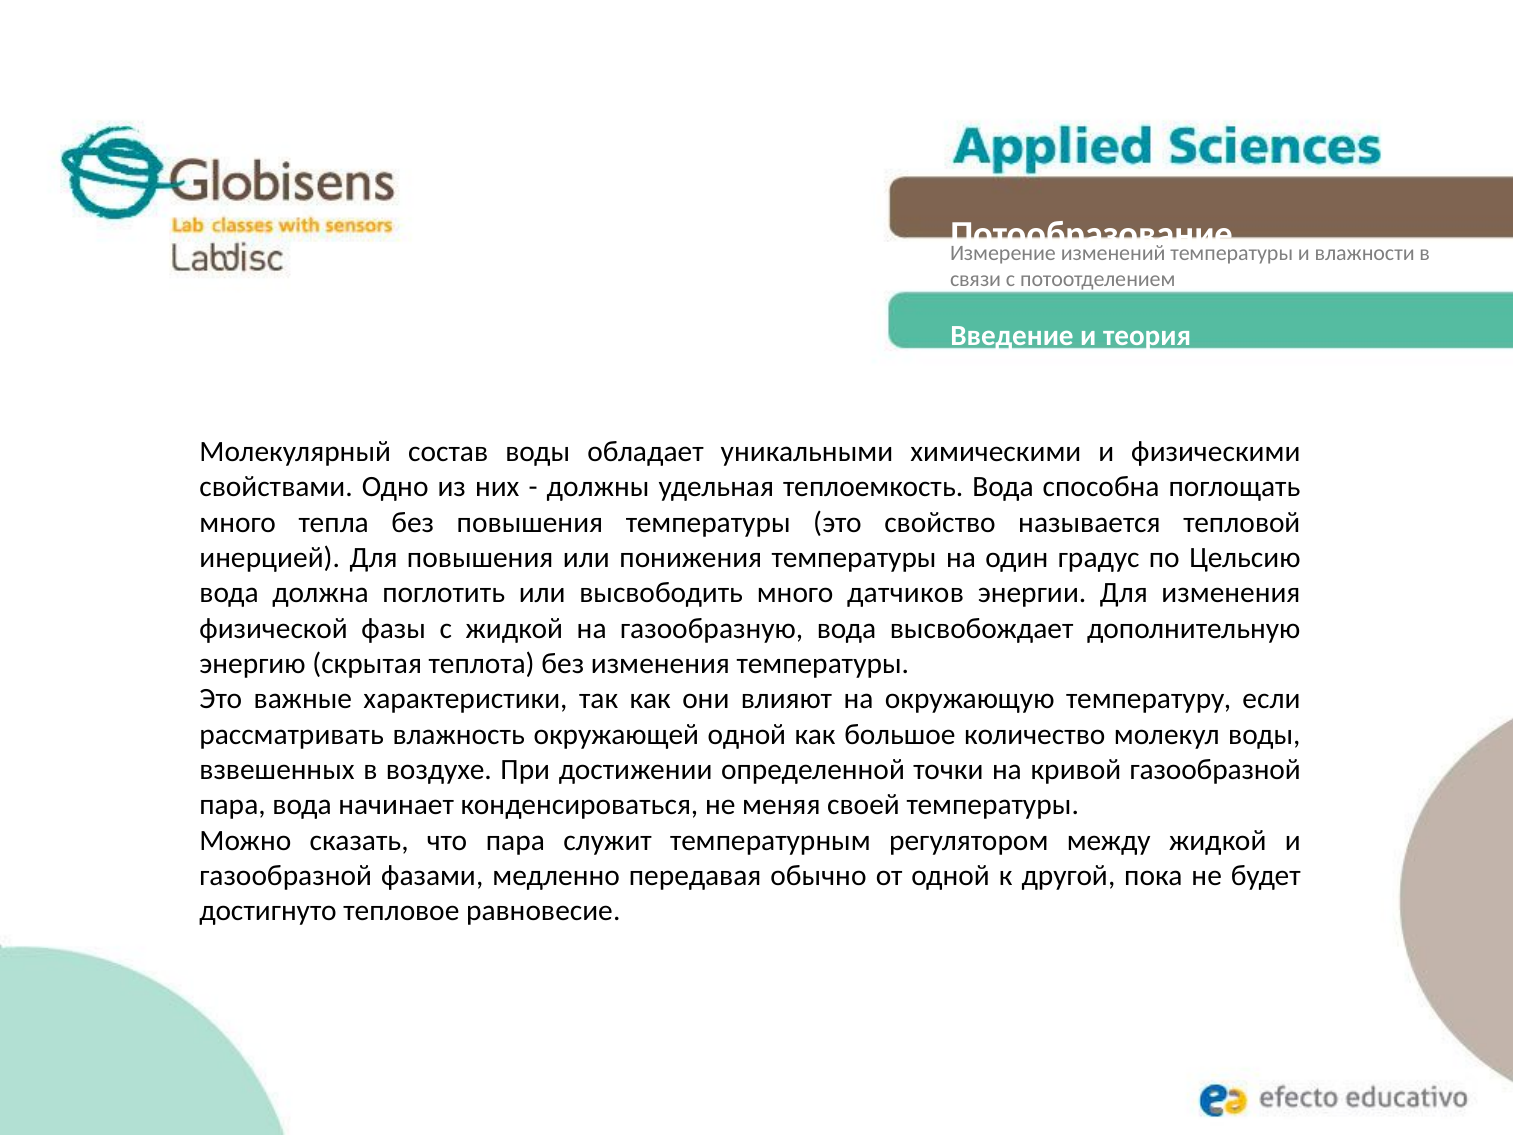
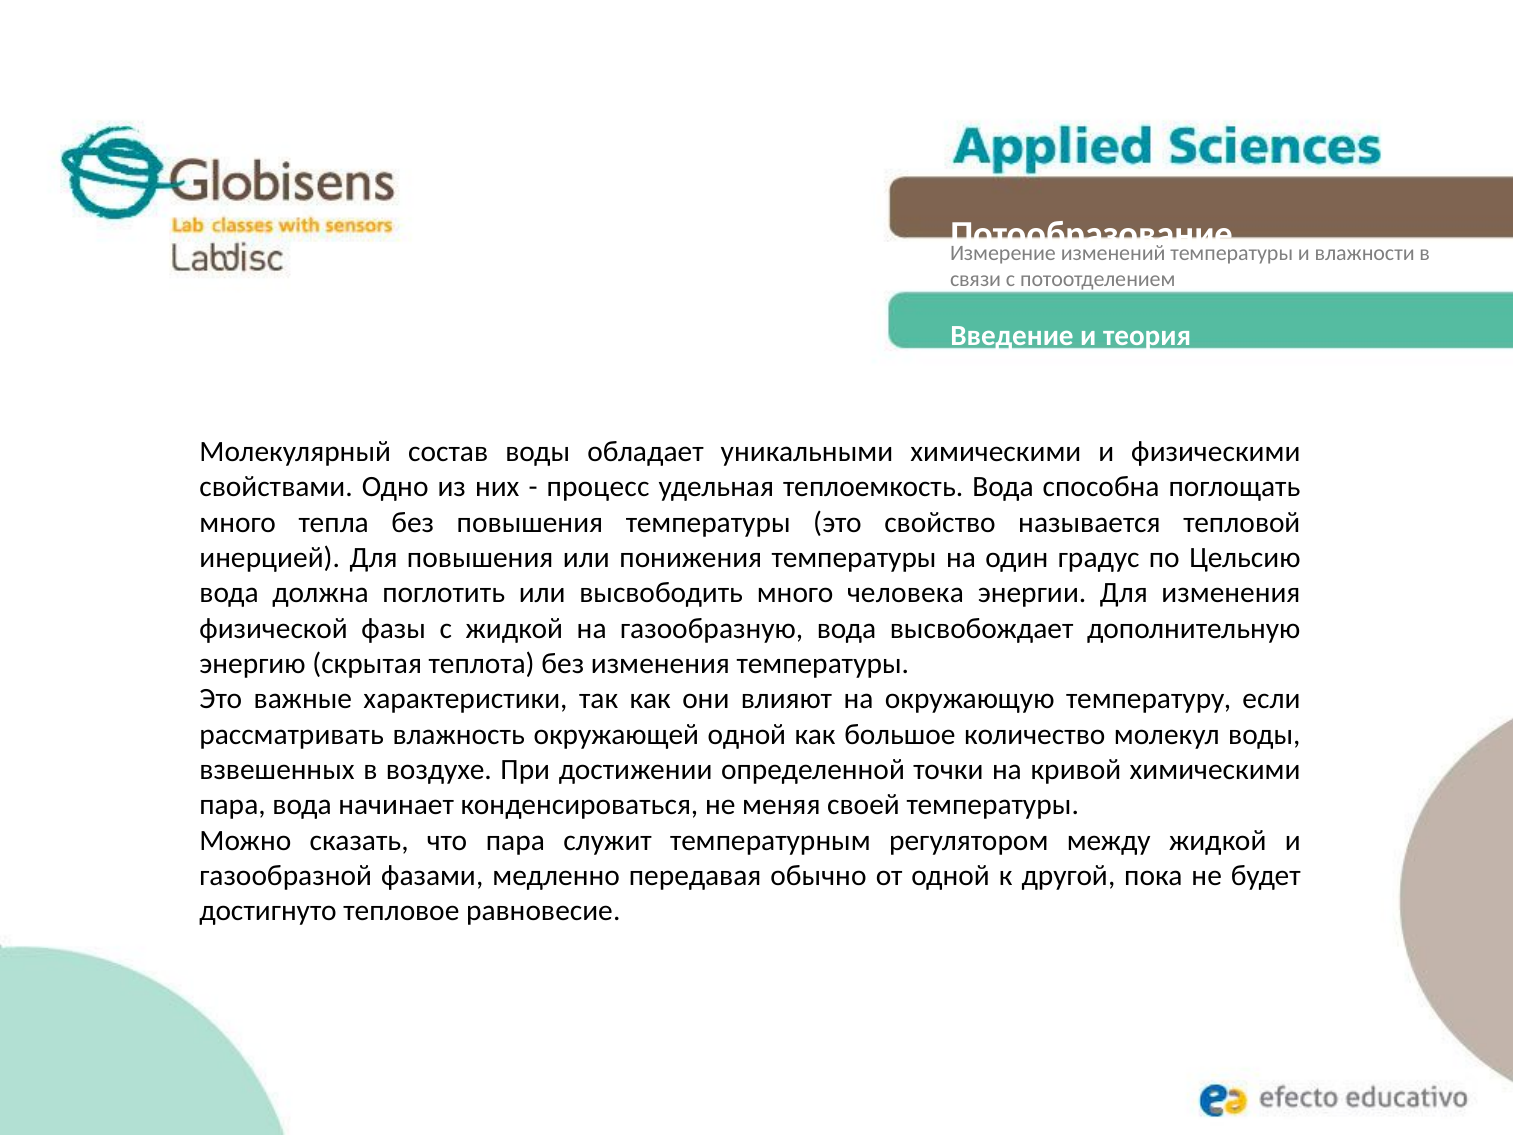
должны: должны -> процесс
датчиков: датчиков -> человека
кривой газообразной: газообразной -> химическими
